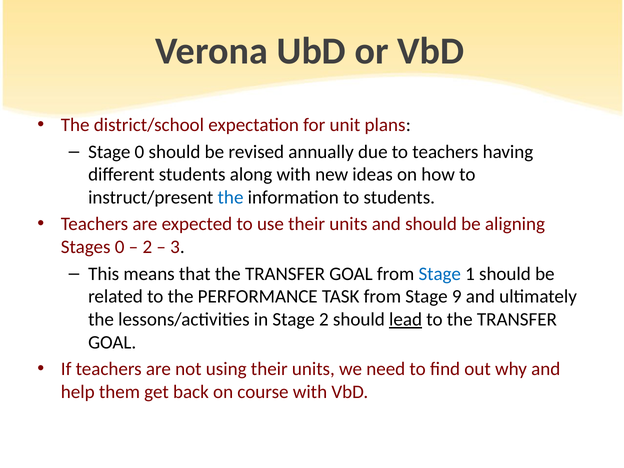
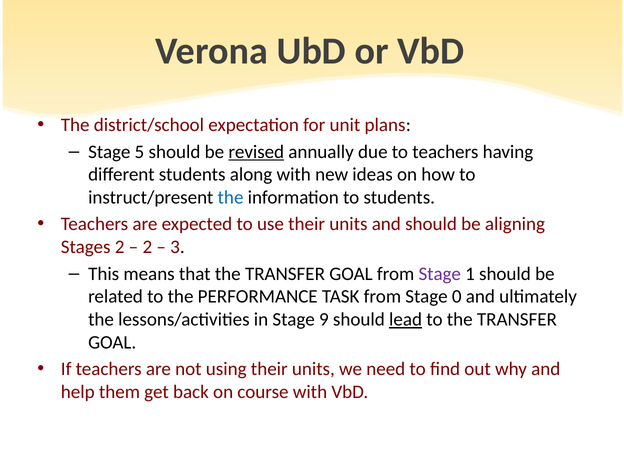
Stage 0: 0 -> 5
revised underline: none -> present
Stages 0: 0 -> 2
Stage at (440, 274) colour: blue -> purple
9: 9 -> 0
Stage 2: 2 -> 9
